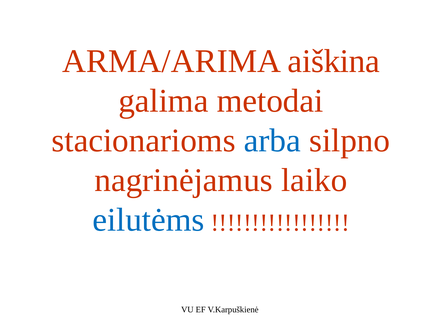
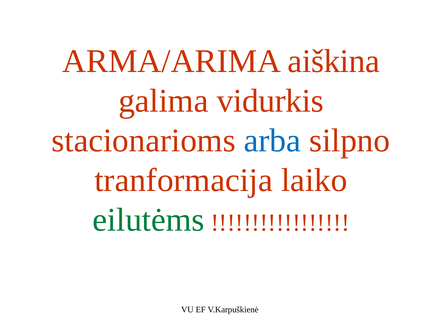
metodai: metodai -> vidurkis
nagrinėjamus: nagrinėjamus -> tranformacija
eilutėms colour: blue -> green
